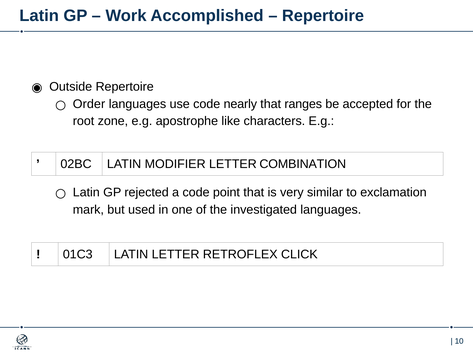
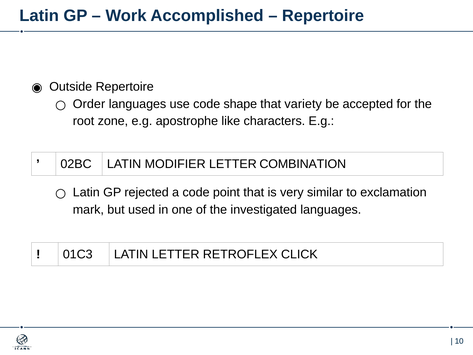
nearly: nearly -> shape
ranges: ranges -> variety
